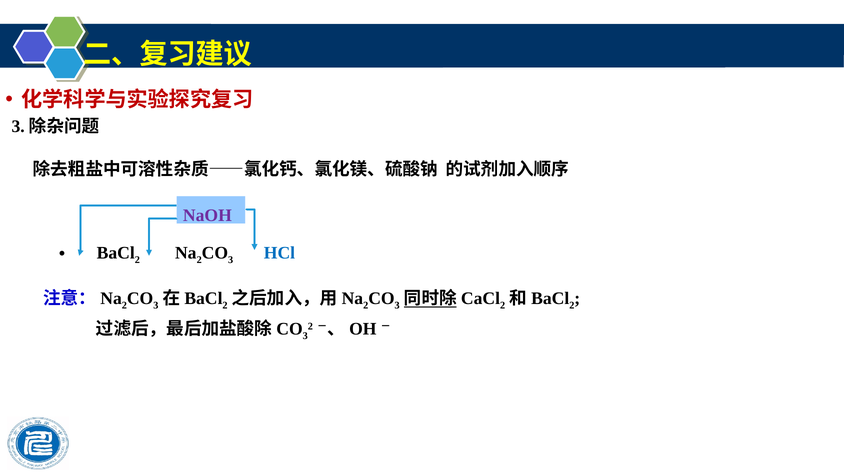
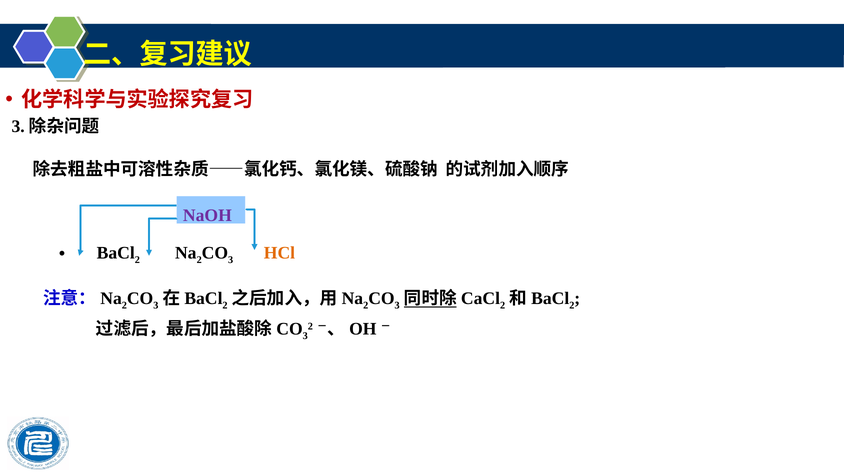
HCl colour: blue -> orange
